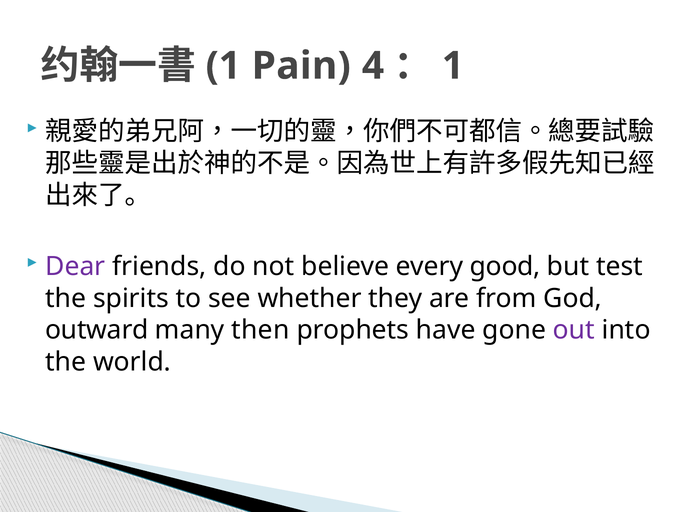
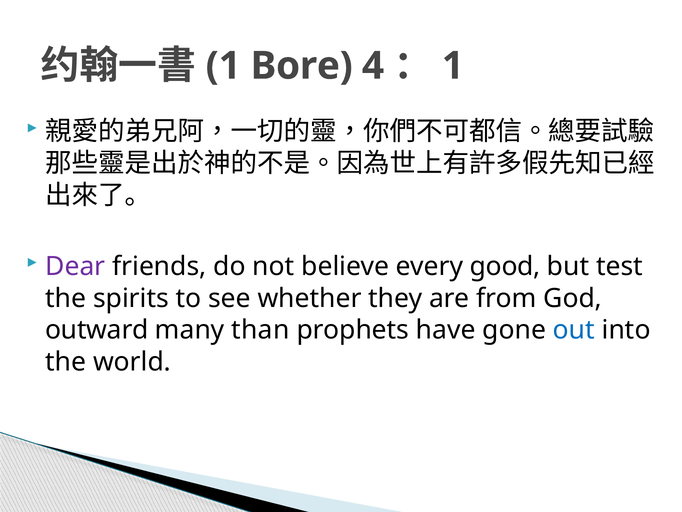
Pain: Pain -> Bore
then: then -> than
out colour: purple -> blue
